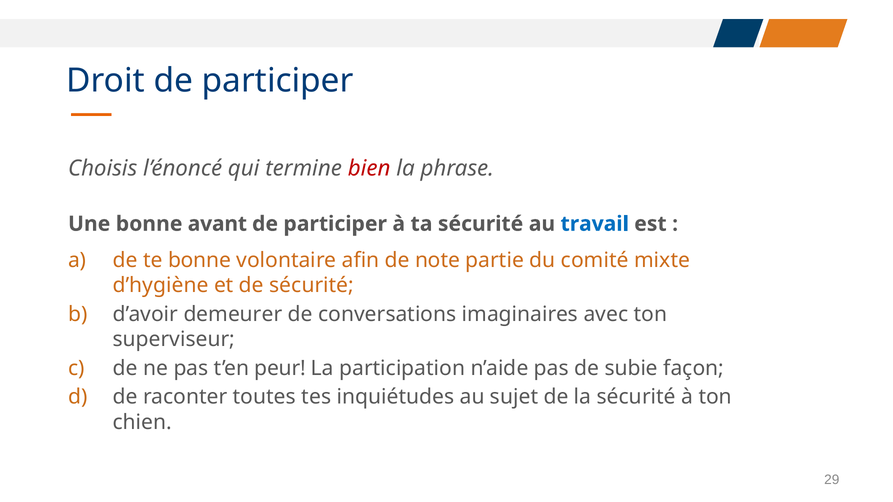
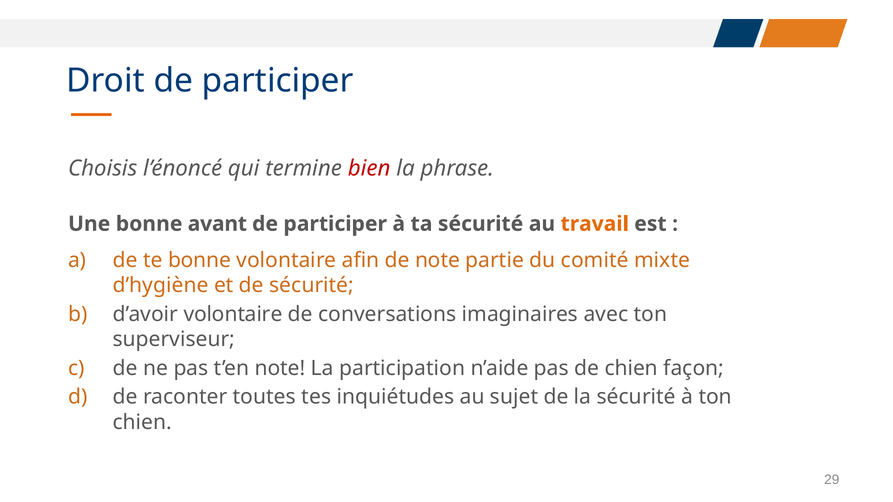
travail colour: blue -> orange
d’avoir demeurer: demeurer -> volontaire
t’en peur: peur -> note
de subie: subie -> chien
